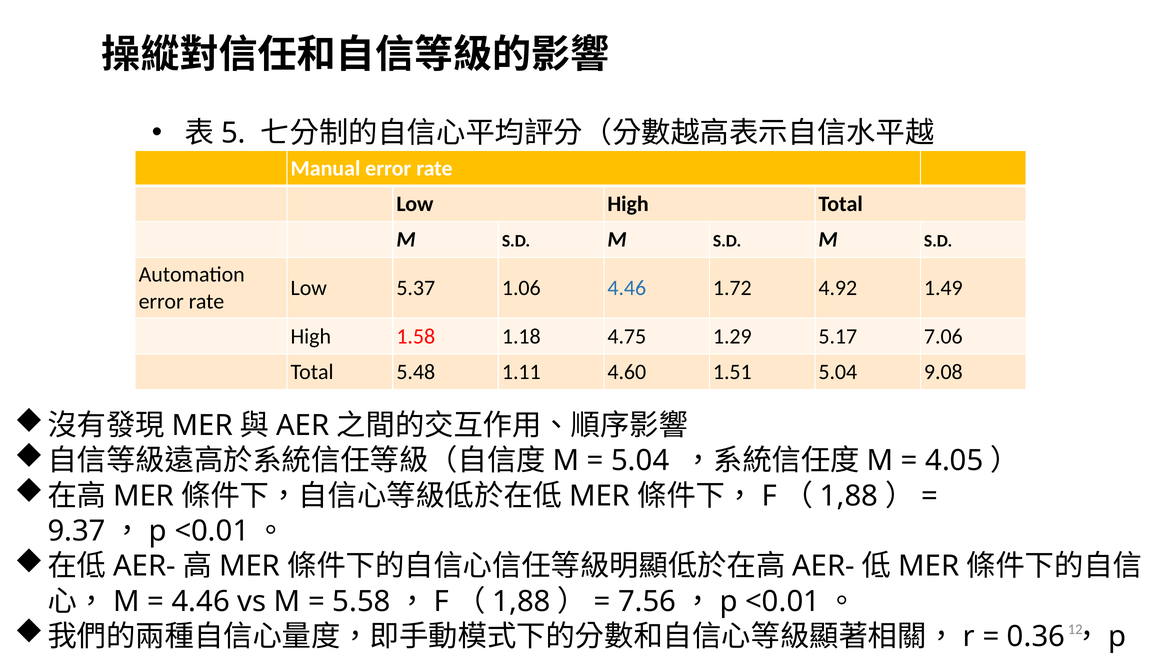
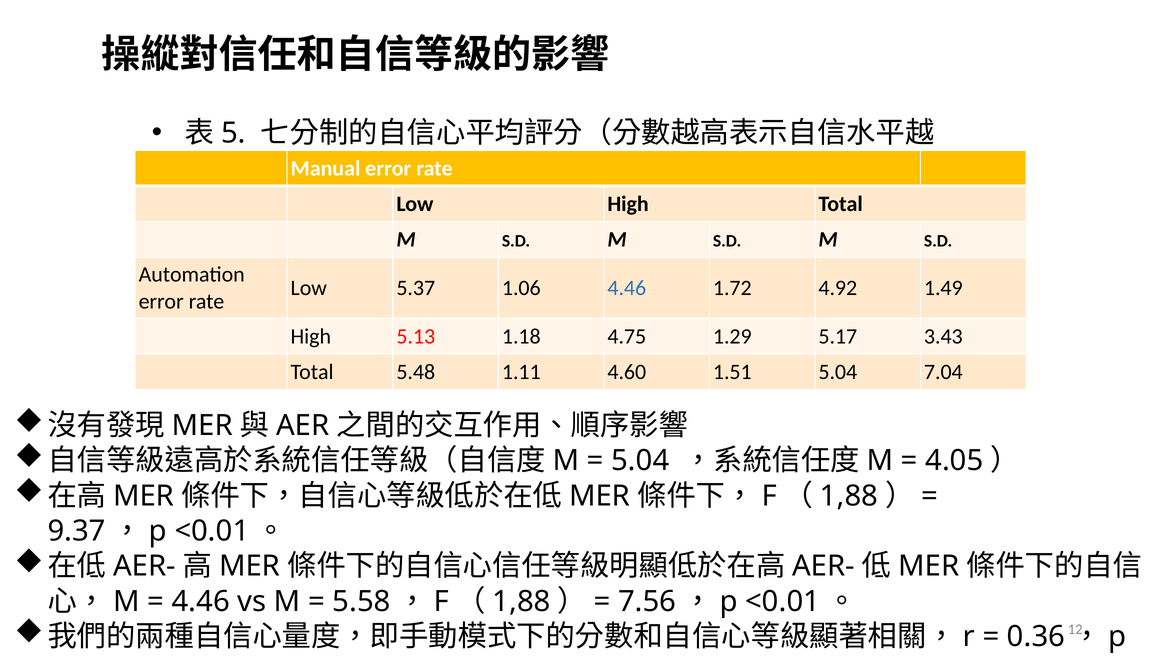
1.58: 1.58 -> 5.13
7.06: 7.06 -> 3.43
9.08: 9.08 -> 7.04
